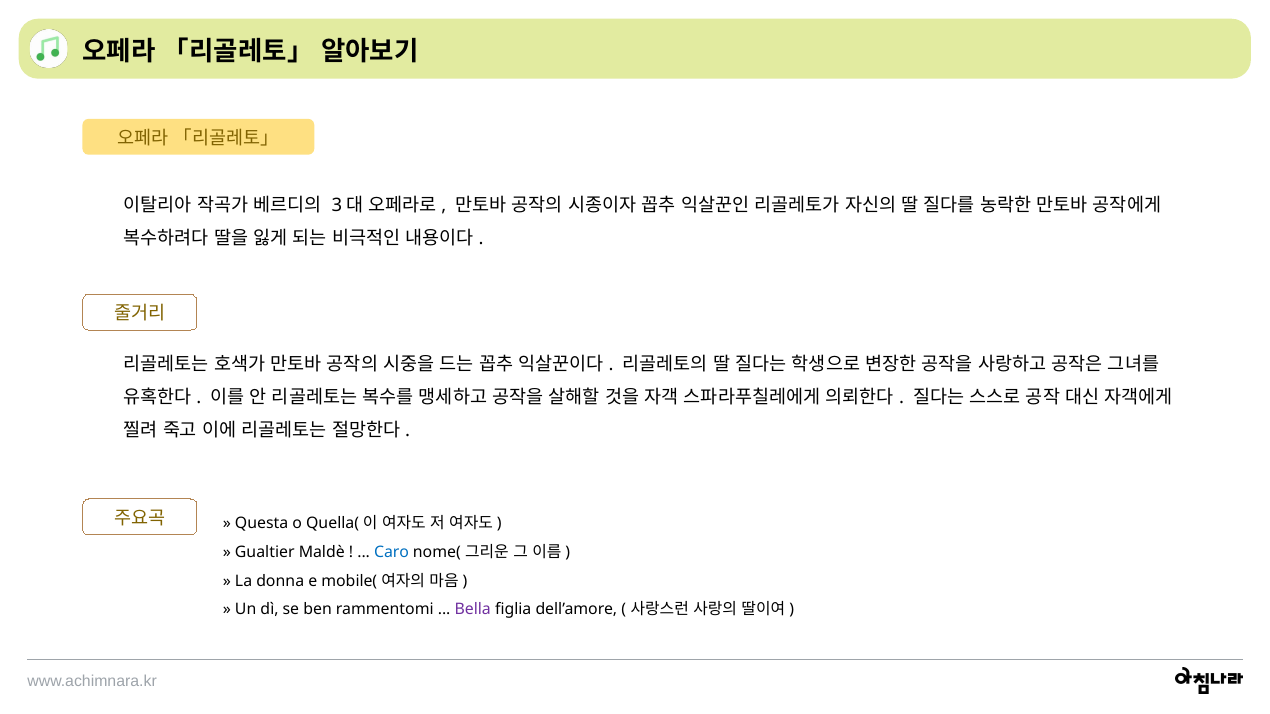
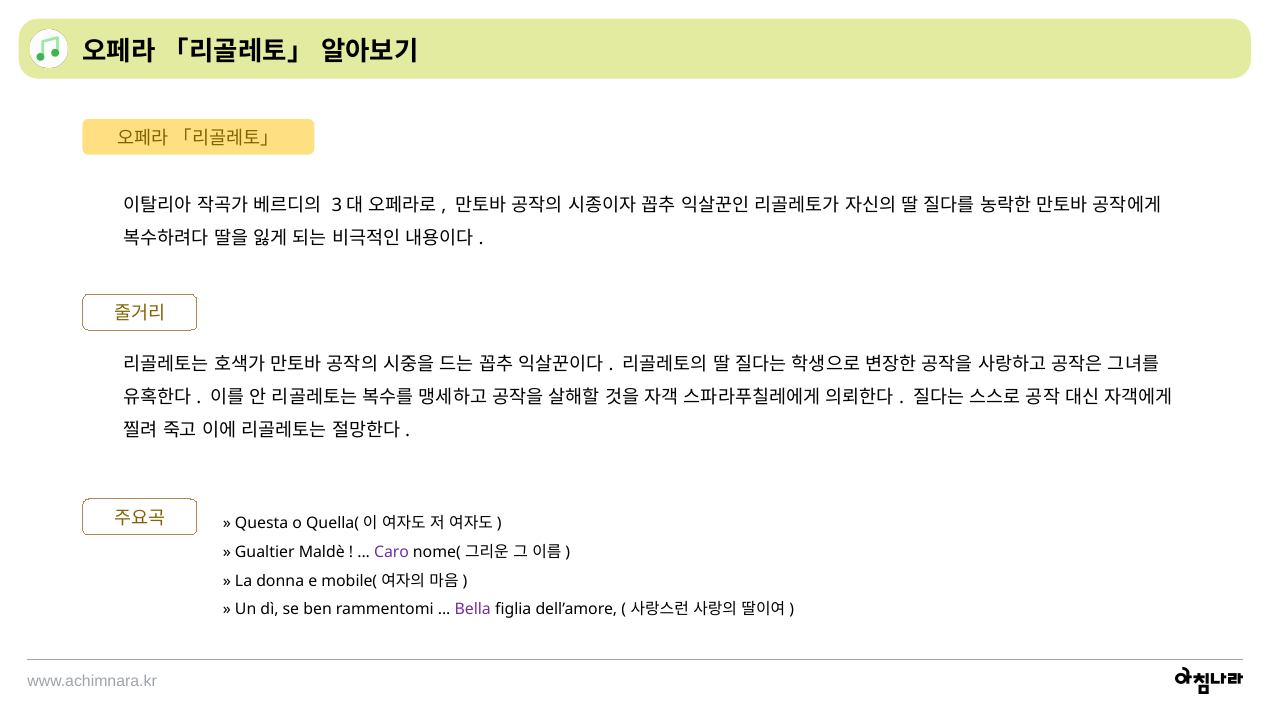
Caro colour: blue -> purple
